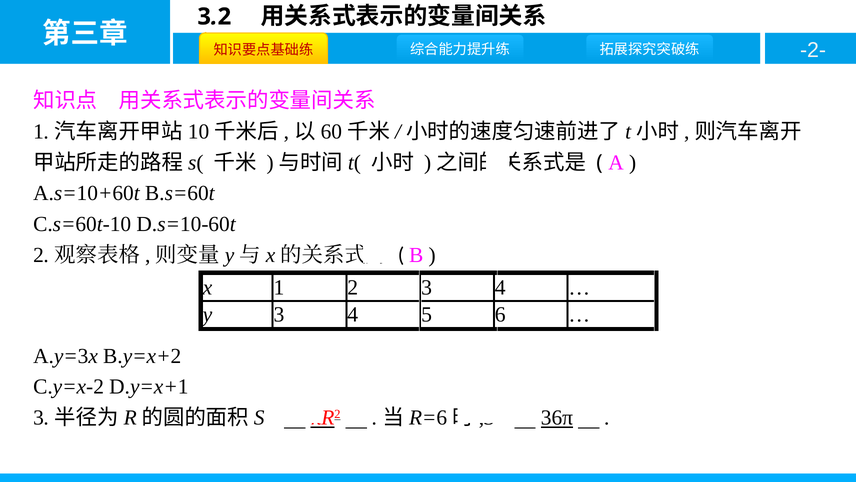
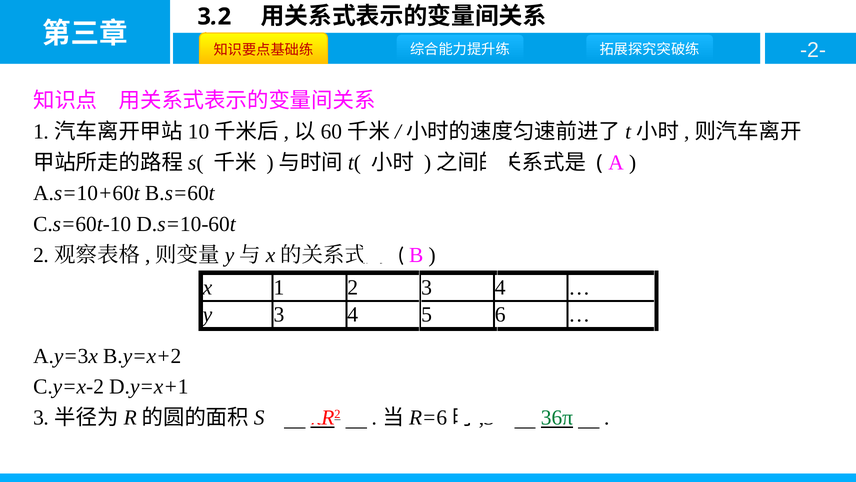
36π colour: black -> green
